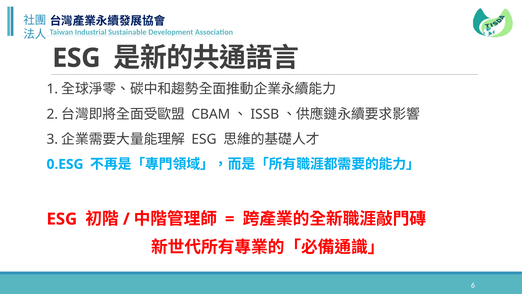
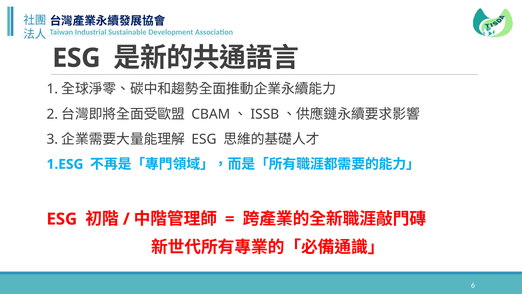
0.ESG: 0.ESG -> 1.ESG
